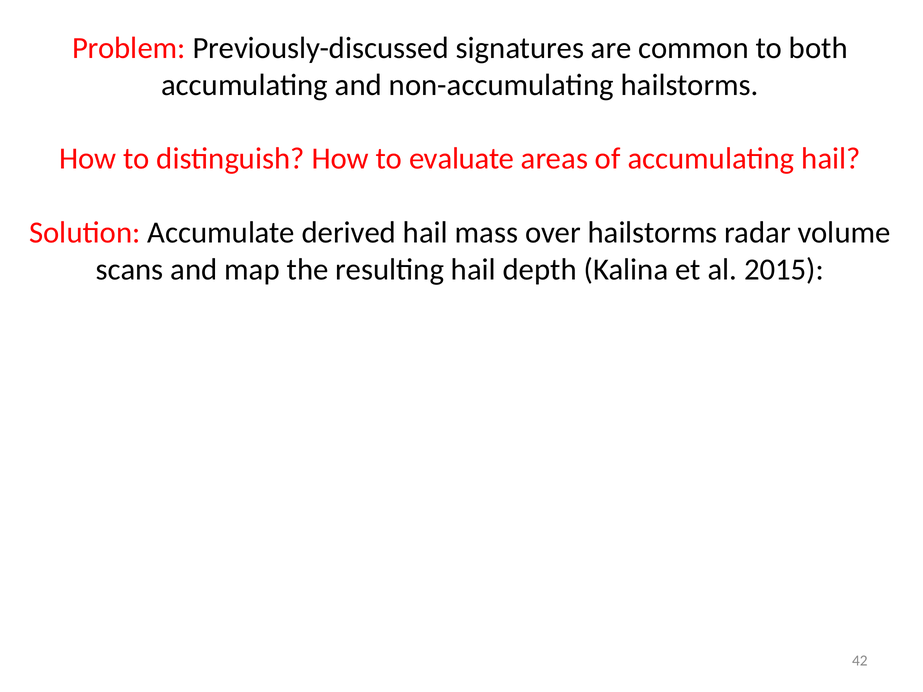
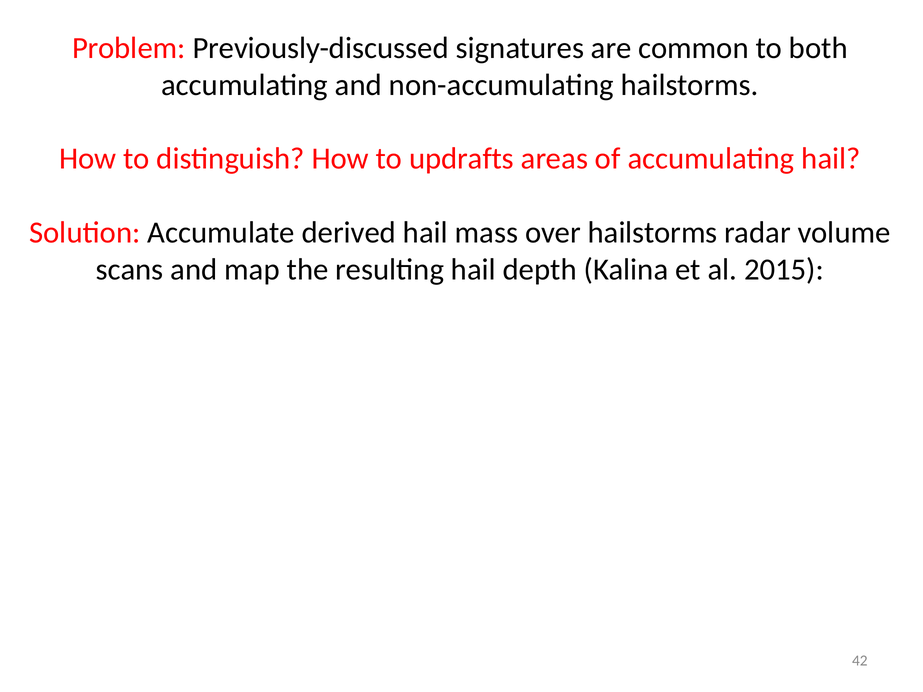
evaluate: evaluate -> updrafts
